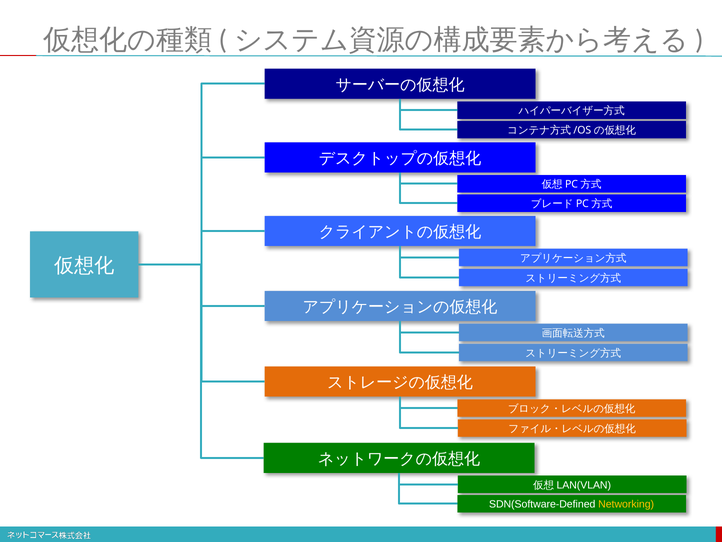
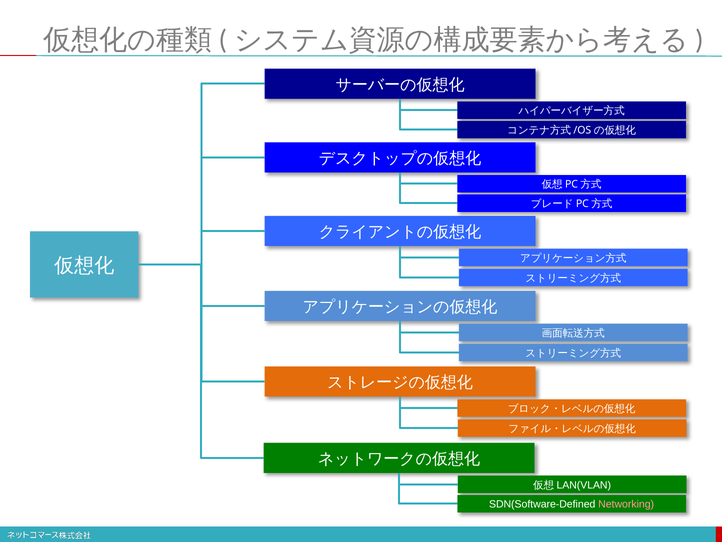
Networking colour: yellow -> pink
